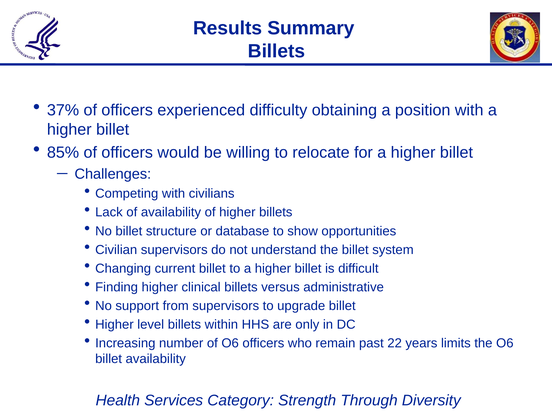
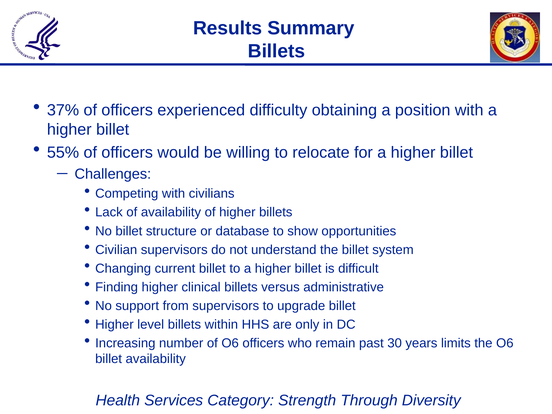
85%: 85% -> 55%
22: 22 -> 30
